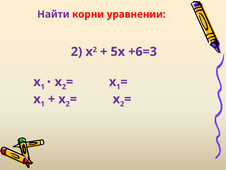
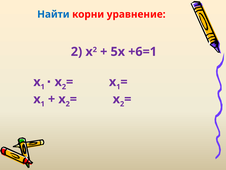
Найти colour: purple -> blue
уравнении: уравнении -> уравнение
+6=3: +6=3 -> +6=1
